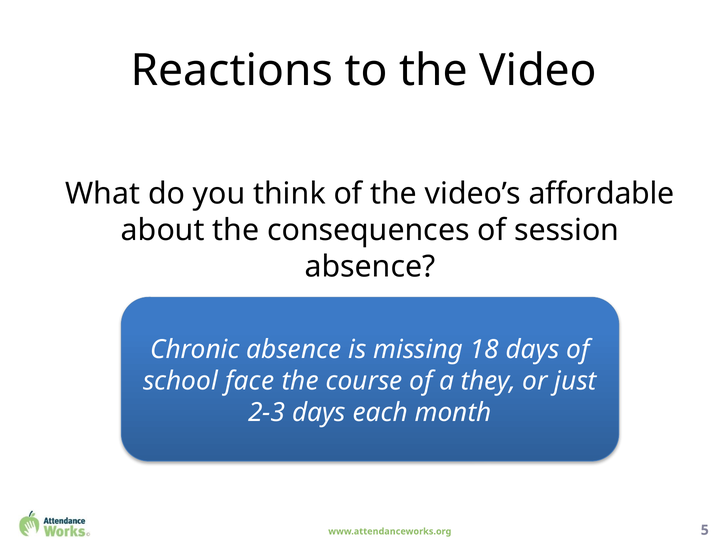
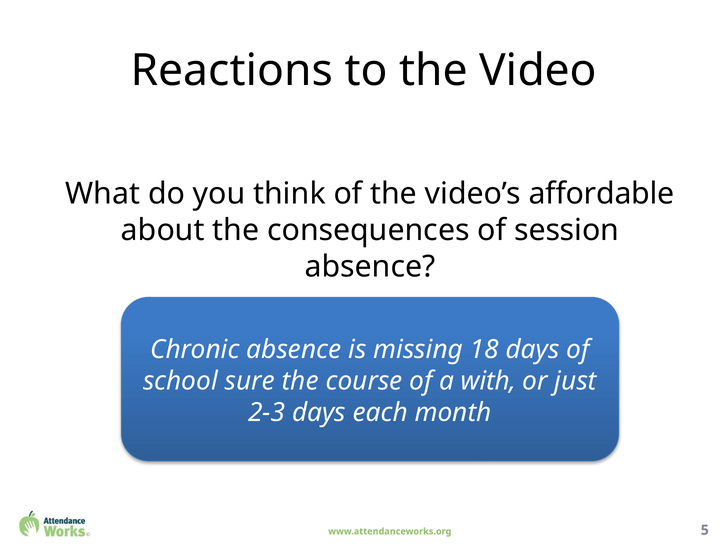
face: face -> sure
they: they -> with
